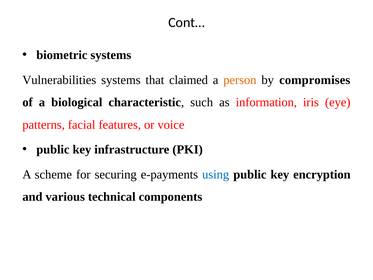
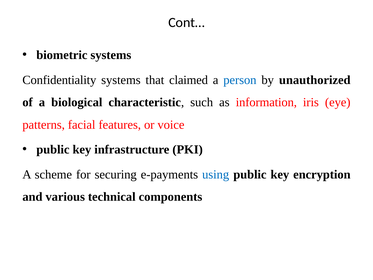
Vulnerabilities: Vulnerabilities -> Confidentiality
person colour: orange -> blue
compromises: compromises -> unauthorized
